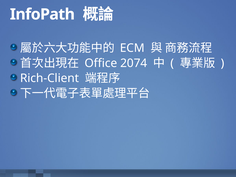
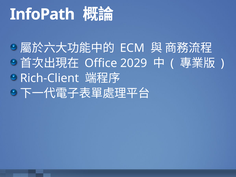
2074: 2074 -> 2029
